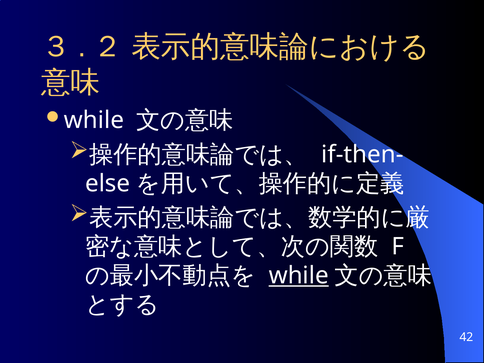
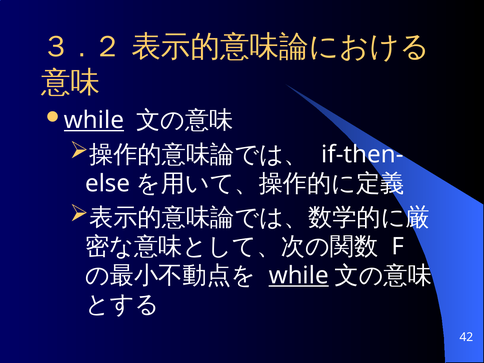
while at (94, 120) underline: none -> present
